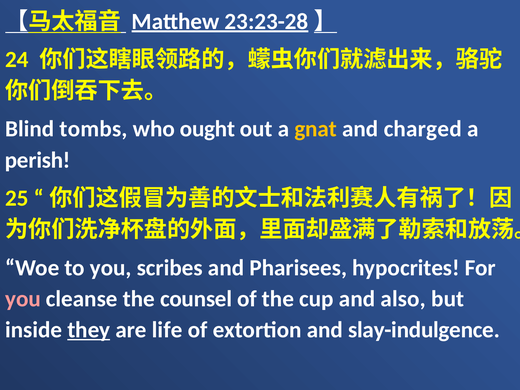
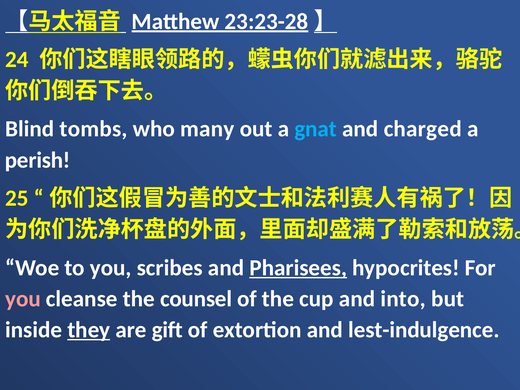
ought: ought -> many
gnat colour: yellow -> light blue
Pharisees underline: none -> present
also: also -> into
life: life -> gift
slay-indulgence: slay-indulgence -> lest-indulgence
